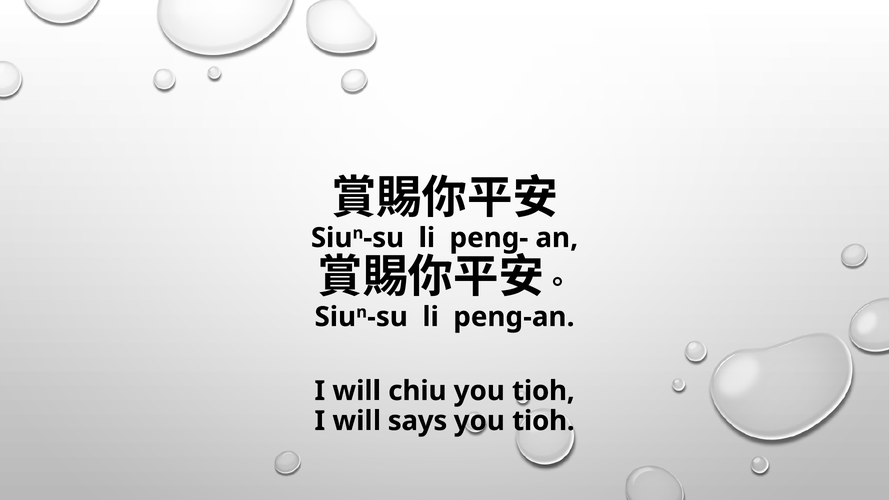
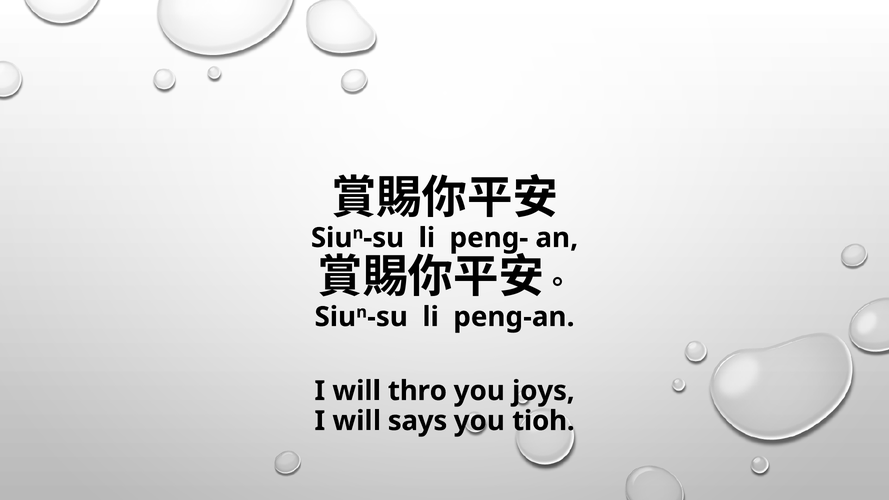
chiu: chiu -> thro
tioh at (543, 391): tioh -> joys
